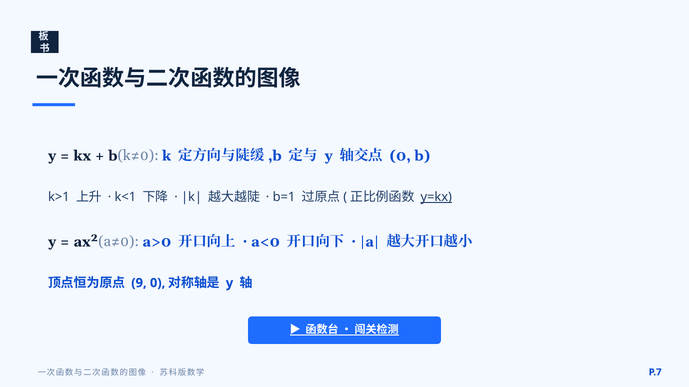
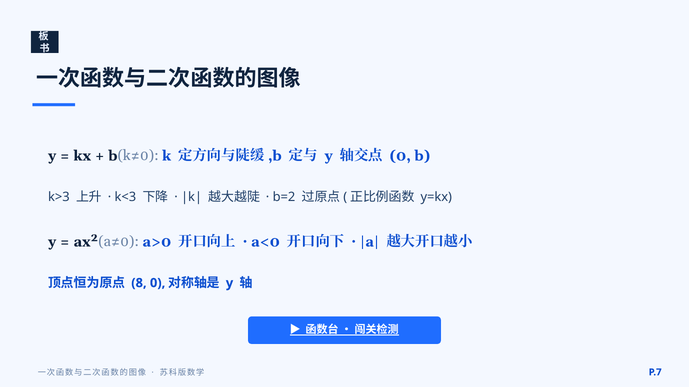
k>1: k>1 -> k>3
k<1: k<1 -> k<3
b=1: b=1 -> b=2
y=kx underline: present -> none
9: 9 -> 8
